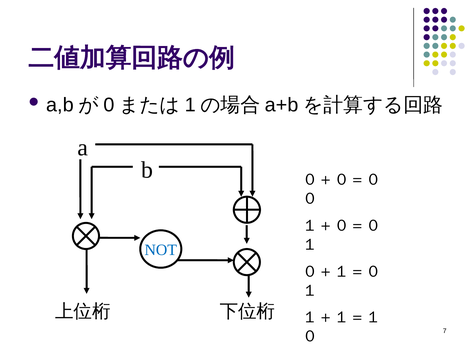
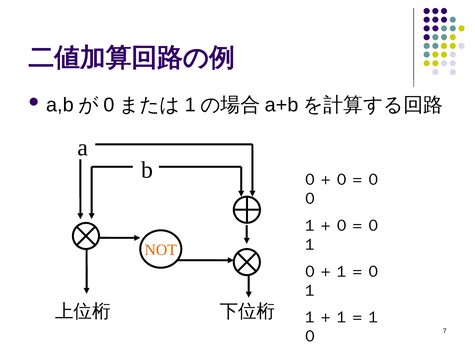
NOT colour: blue -> orange
